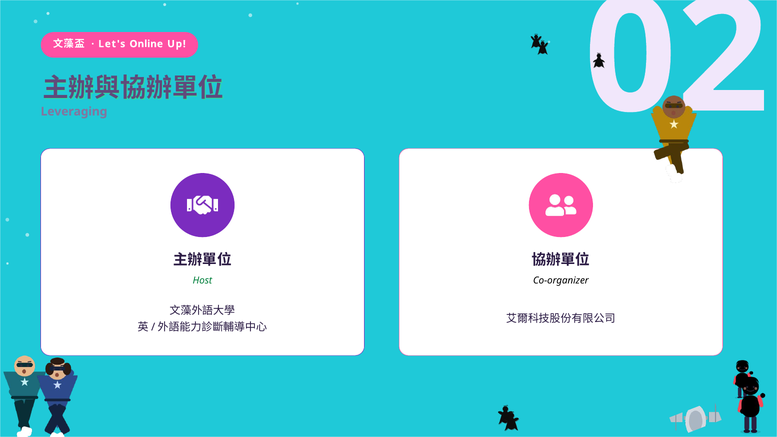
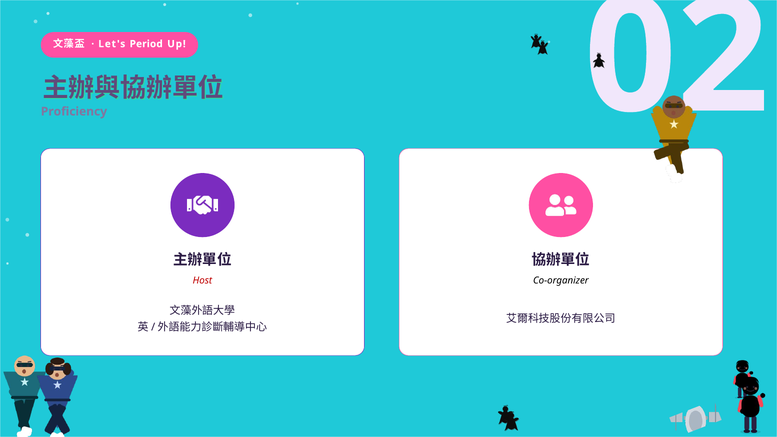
Online: Online -> Period
Leveraging: Leveraging -> Proficiency
Host colour: green -> red
